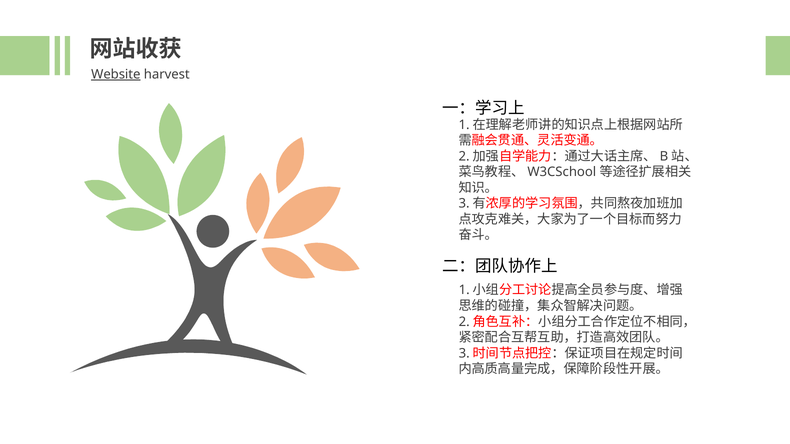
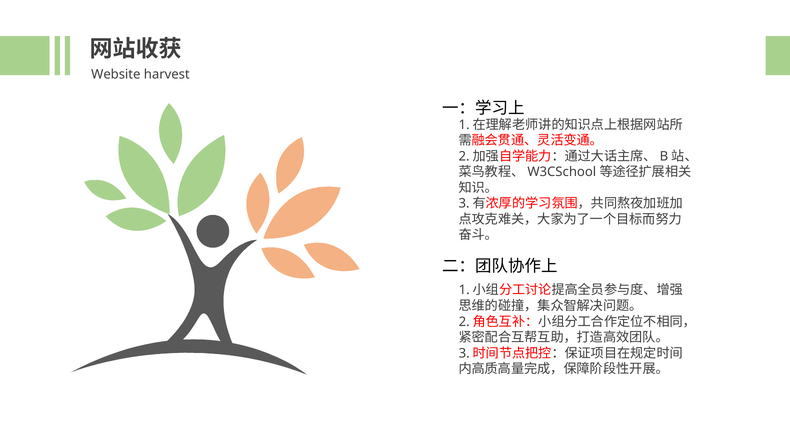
Website underline: present -> none
